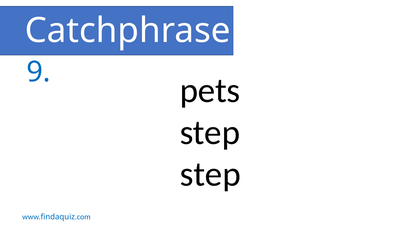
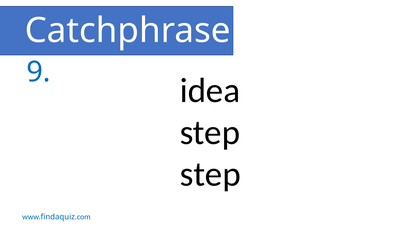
pets: pets -> idea
